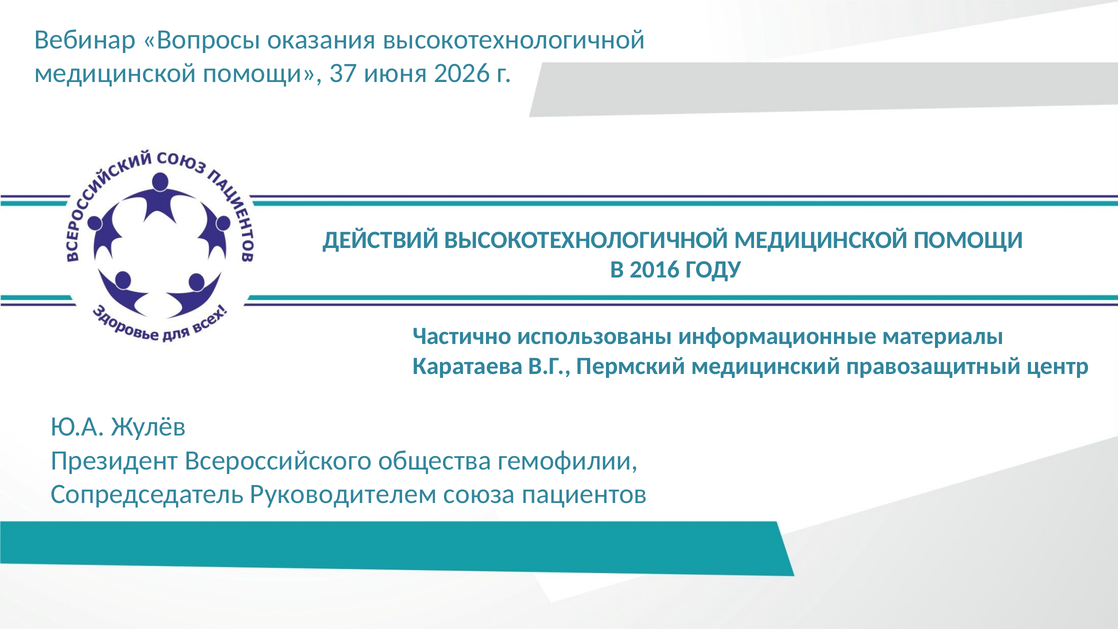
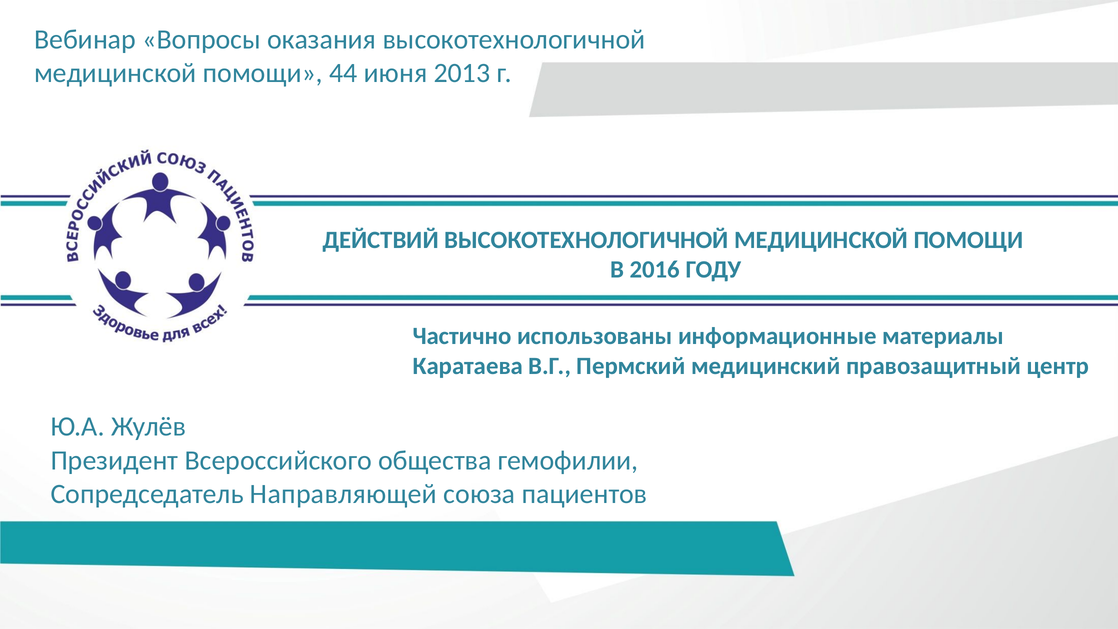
37: 37 -> 44
2026: 2026 -> 2013
Руководителем: Руководителем -> Направляющей
